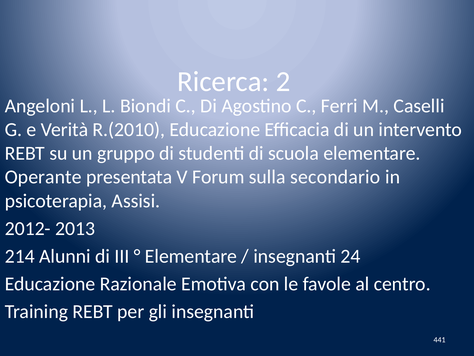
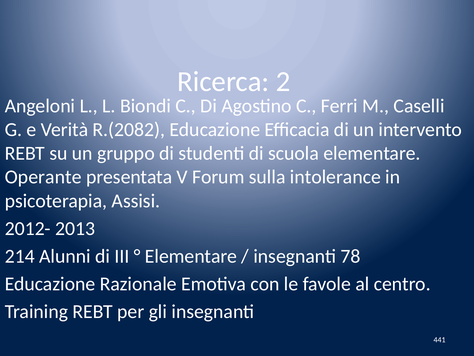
R.(2010: R.(2010 -> R.(2082
secondario: secondario -> intolerance
24: 24 -> 78
